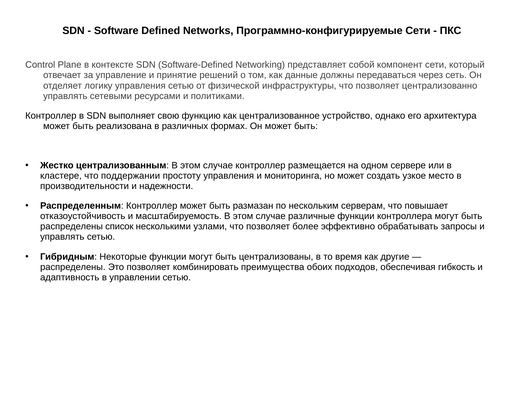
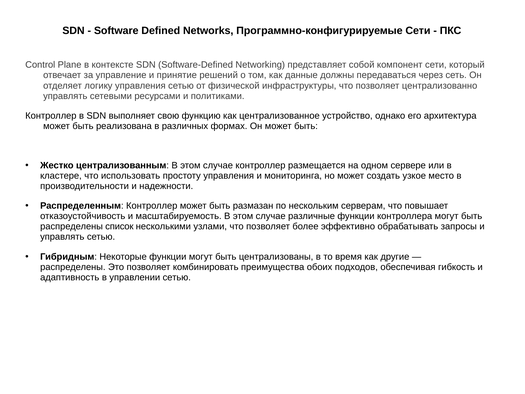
поддержании: поддержании -> использовать
